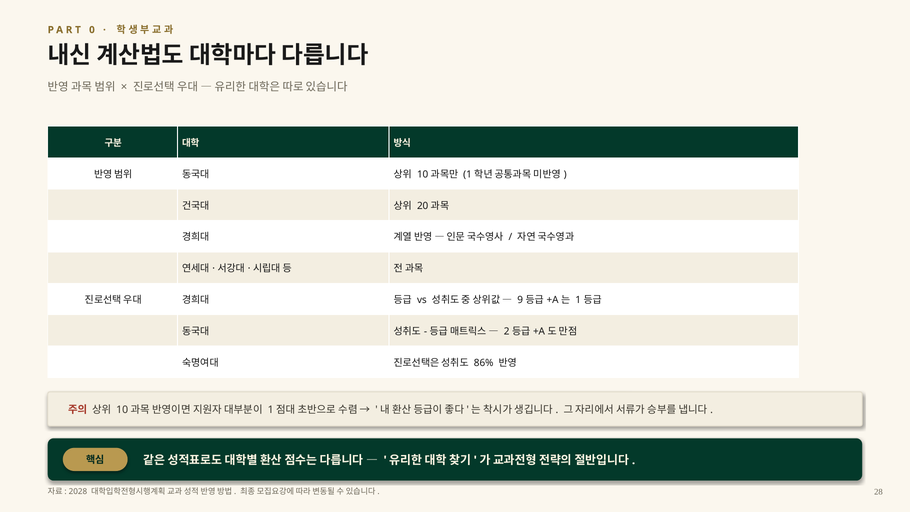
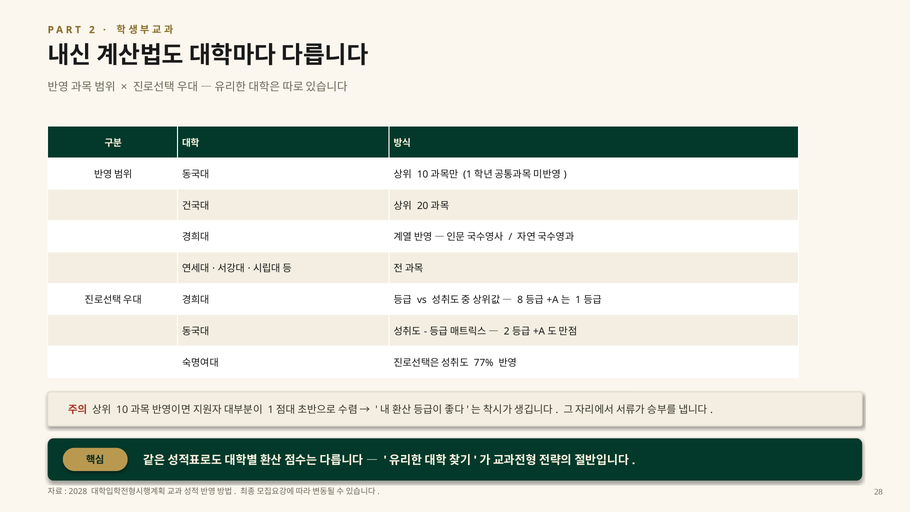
0 at (92, 30): 0 -> 2
9: 9 -> 8
86%: 86% -> 77%
